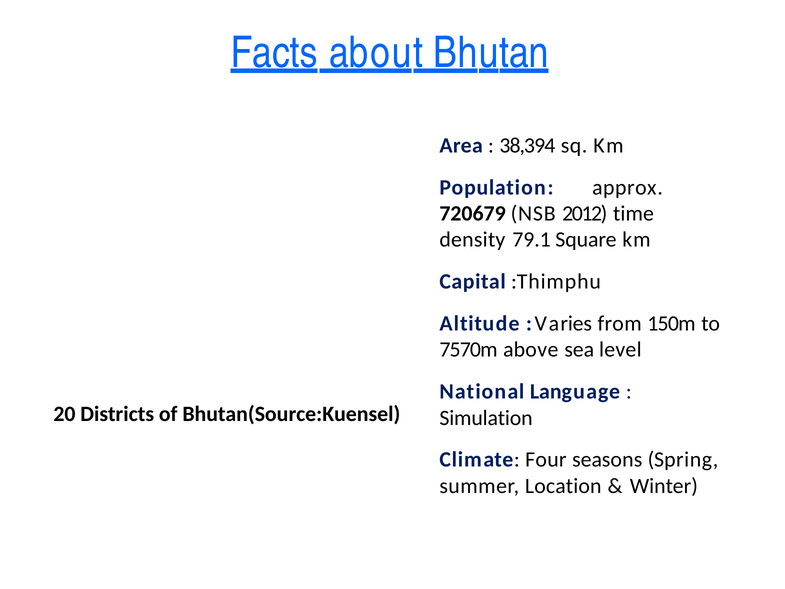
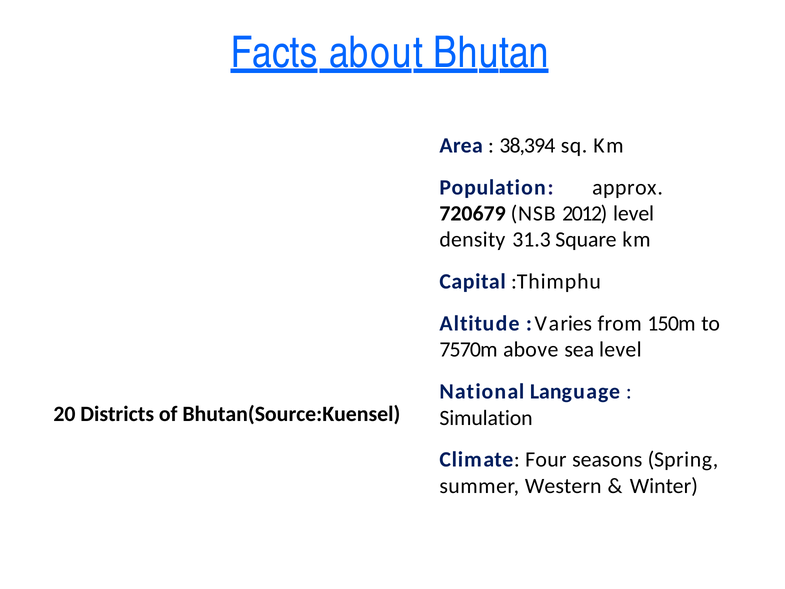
2012 time: time -> level
79.1: 79.1 -> 31.3
Location: Location -> Western
